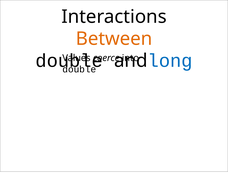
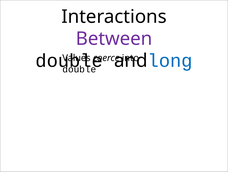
Between colour: orange -> purple
